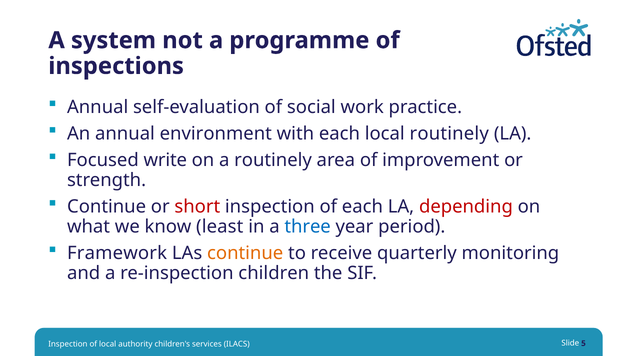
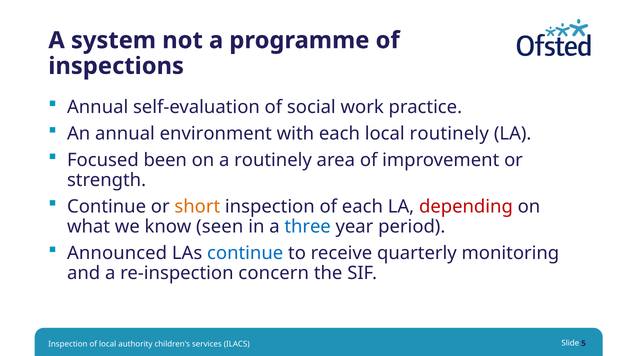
write: write -> been
short colour: red -> orange
least: least -> seen
Framework: Framework -> Announced
continue at (245, 253) colour: orange -> blue
children: children -> concern
